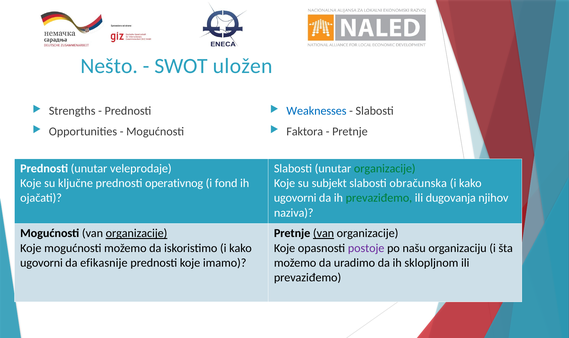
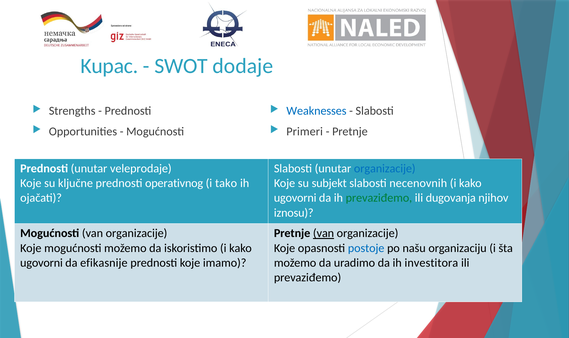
Nešto: Nešto -> Kupac
uložen: uložen -> dodaje
Faktora: Faktora -> Primeri
organizacije at (385, 169) colour: green -> blue
fond: fond -> tako
obračunska: obračunska -> necenovnih
naziva: naziva -> iznosu
organizacije at (137, 233) underline: present -> none
postoje colour: purple -> blue
sklopljnom: sklopljnom -> investitora
